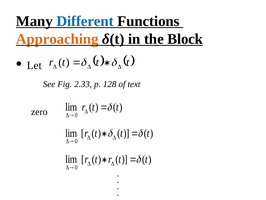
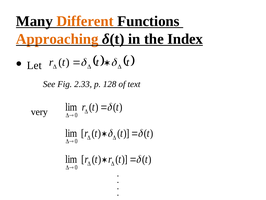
Different colour: blue -> orange
Block: Block -> Index
zero: zero -> very
